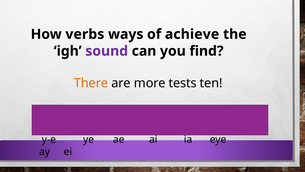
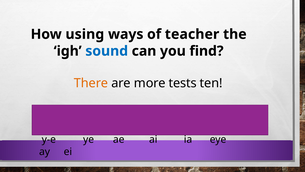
verbs: verbs -> using
achieve: achieve -> teacher
sound colour: purple -> blue
